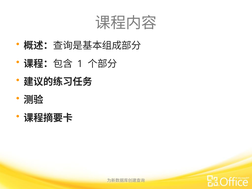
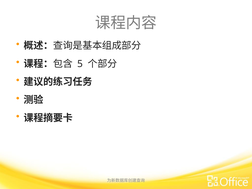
1: 1 -> 5
